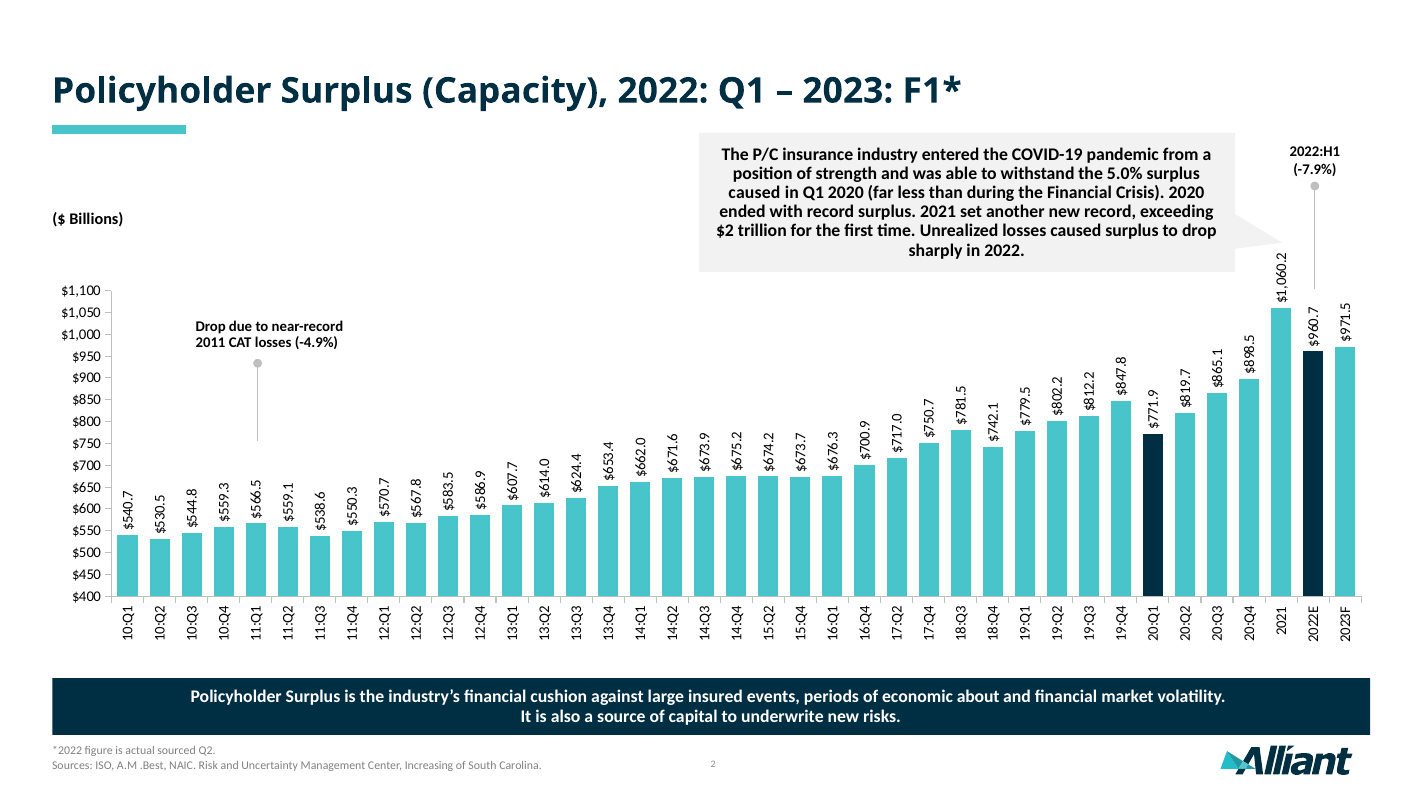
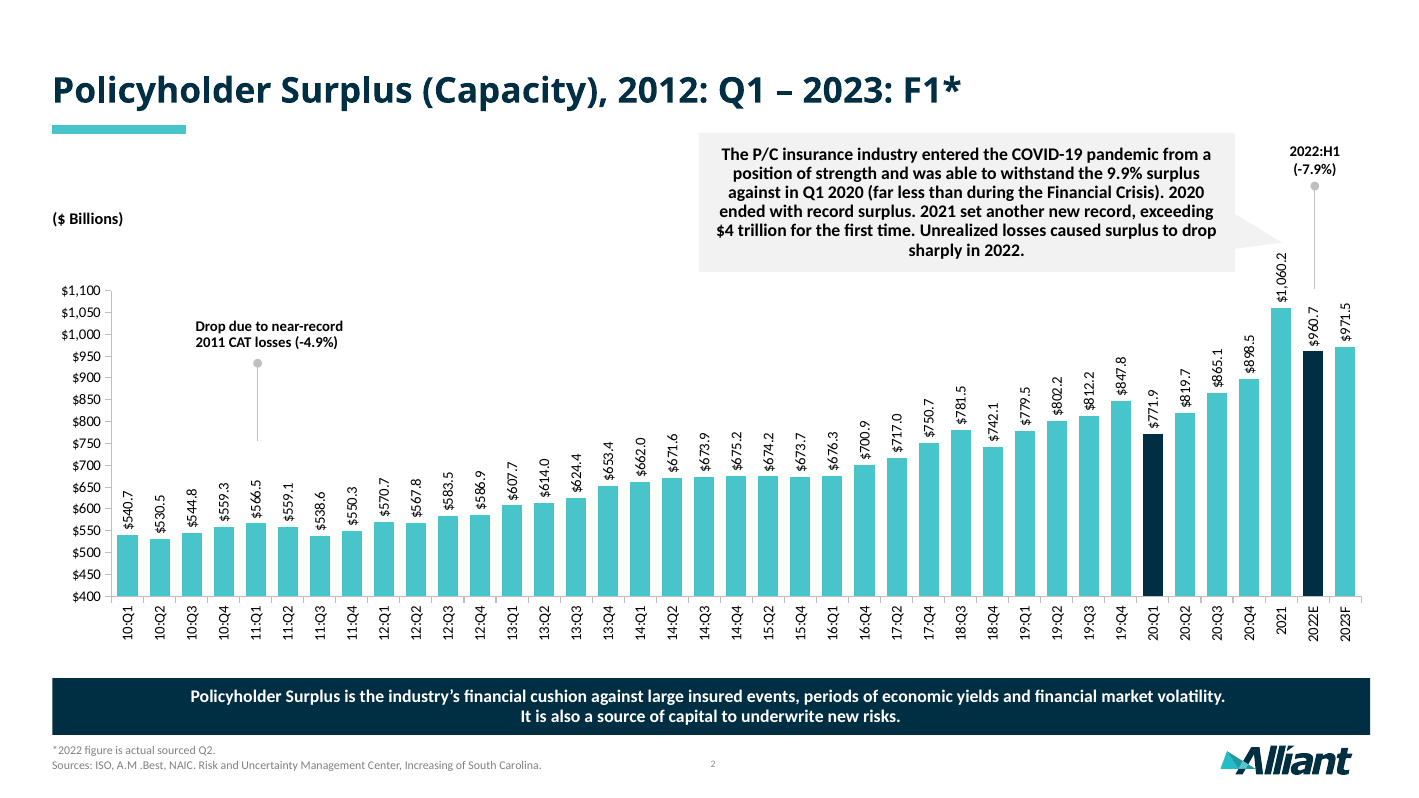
Capacity 2022: 2022 -> 2012
5.0%: 5.0% -> 9.9%
caused at (754, 193): caused -> against
$2: $2 -> $4
about: about -> yields
